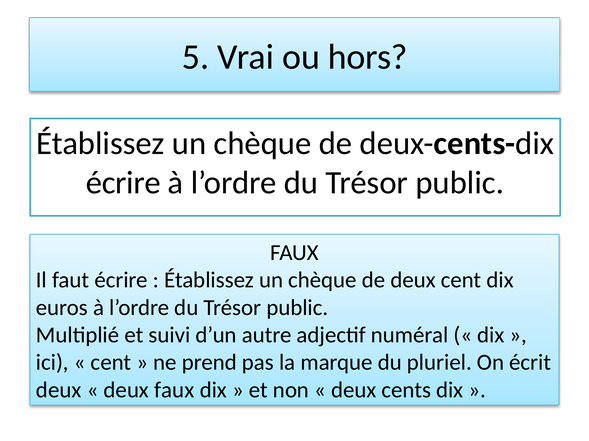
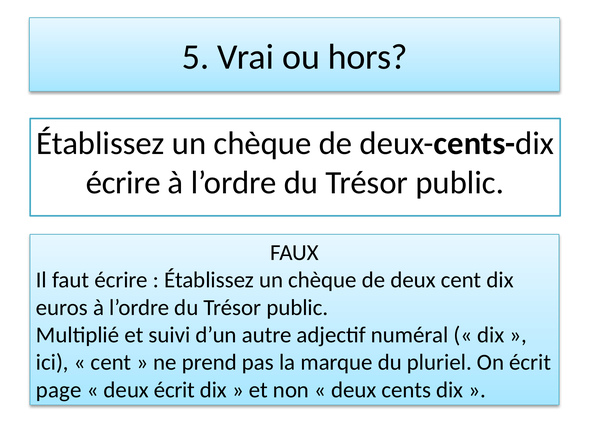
deux at (59, 391): deux -> page
deux faux: faux -> écrit
